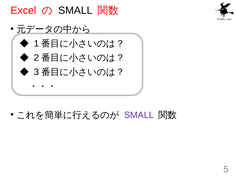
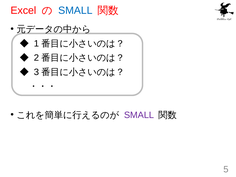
SMALL at (75, 11) colour: black -> blue
